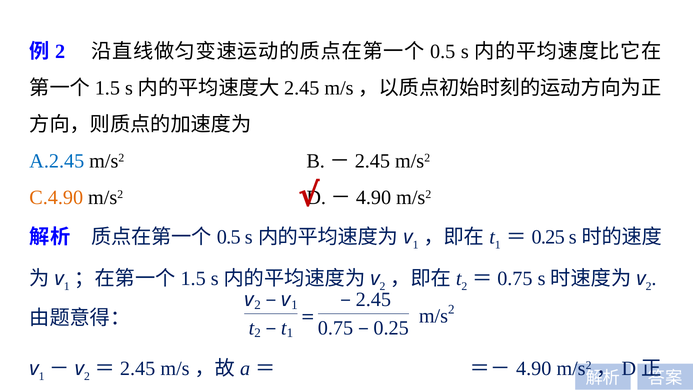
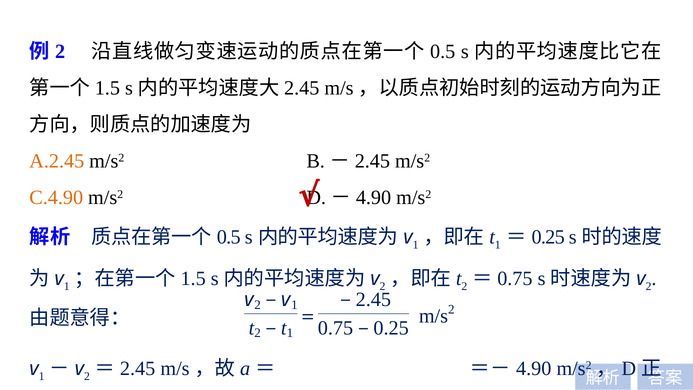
A.2.45 colour: blue -> orange
